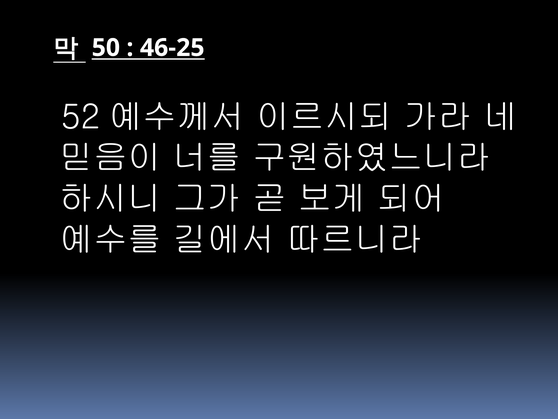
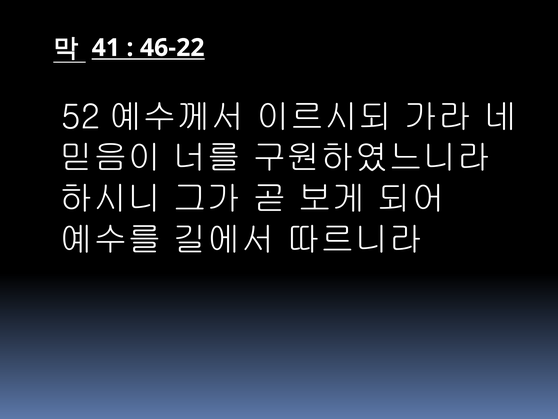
50: 50 -> 41
46-25: 46-25 -> 46-22
